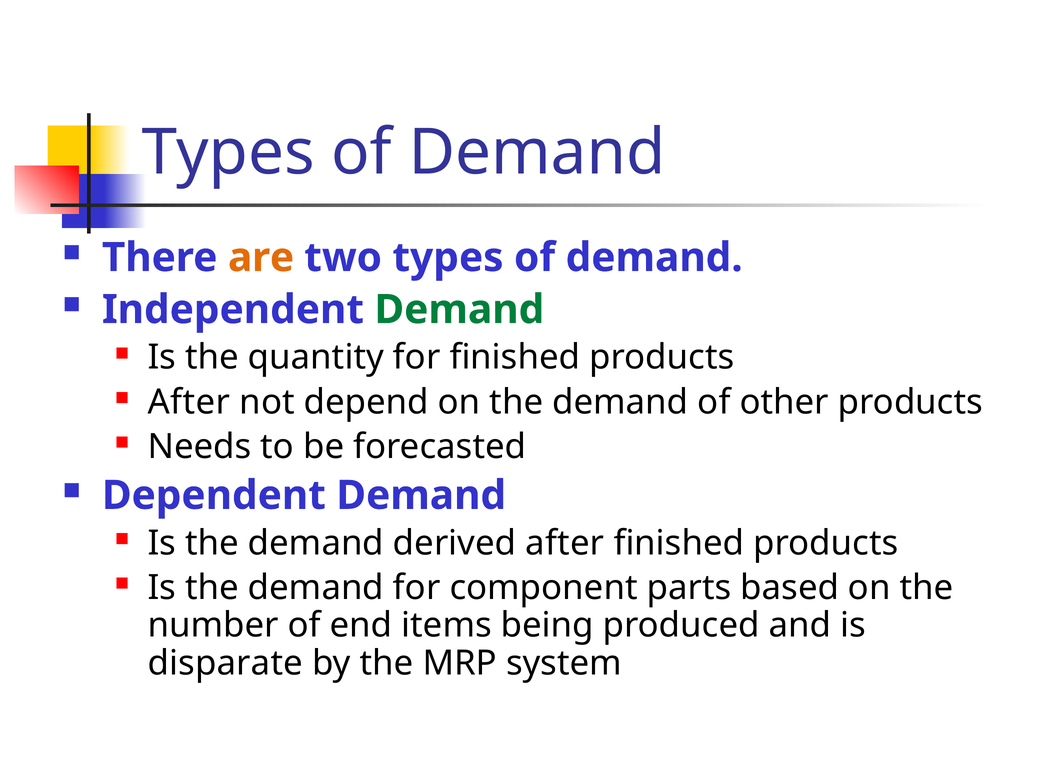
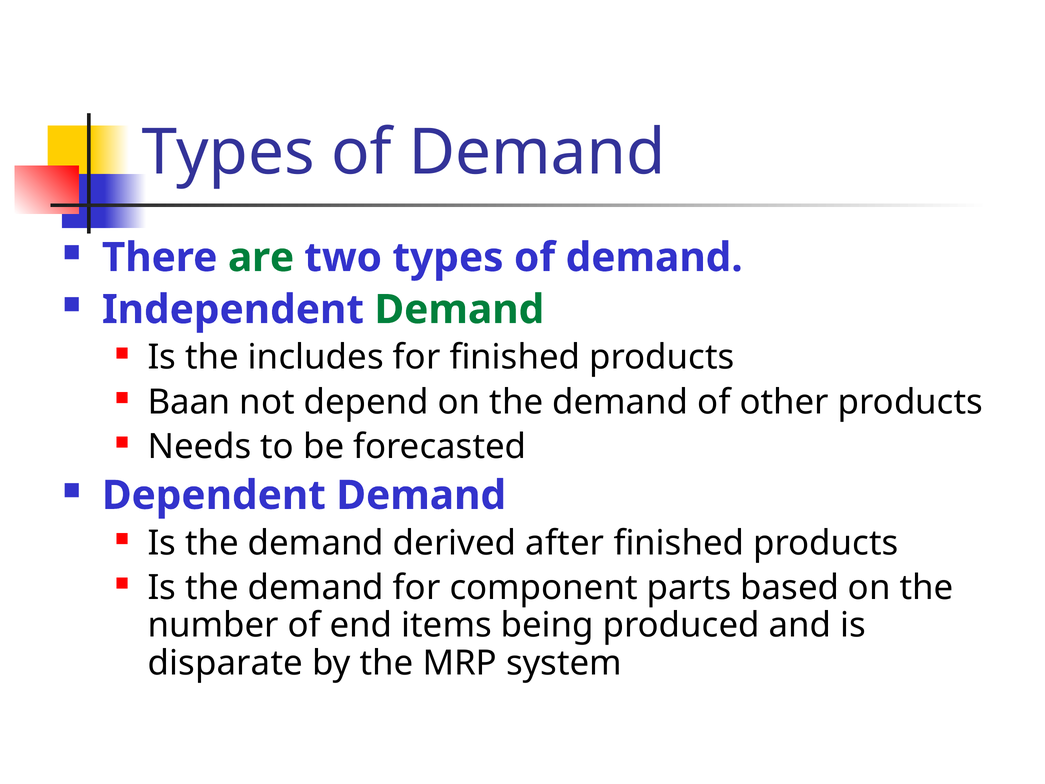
are colour: orange -> green
quantity: quantity -> includes
After at (189, 402): After -> Baan
